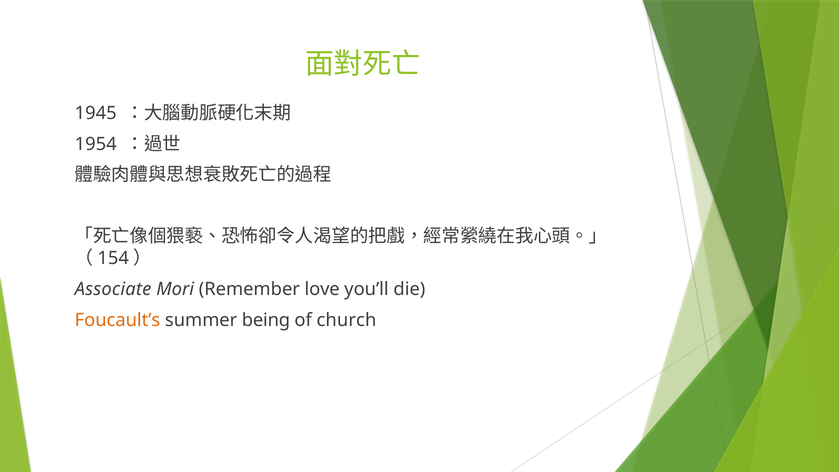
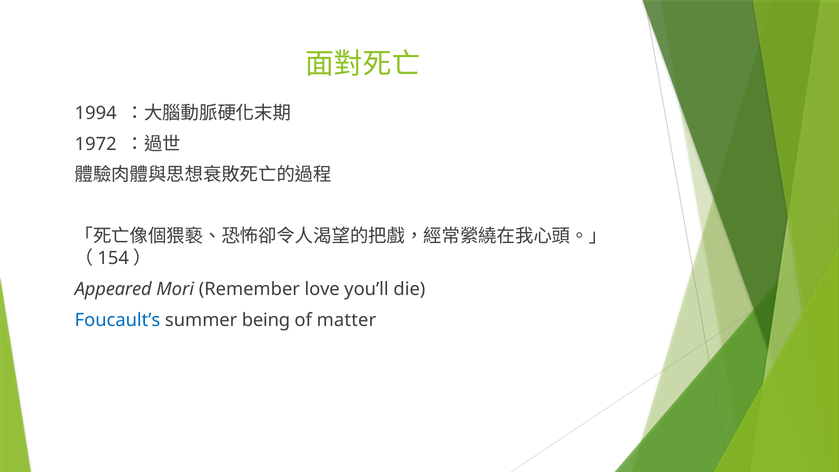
1945: 1945 -> 1994
1954: 1954 -> 1972
Associate: Associate -> Appeared
Foucault’s colour: orange -> blue
church: church -> matter
